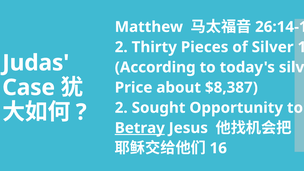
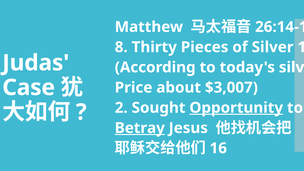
2 at (121, 47): 2 -> 8
$8,387: $8,387 -> $3,007
Opportunity underline: none -> present
